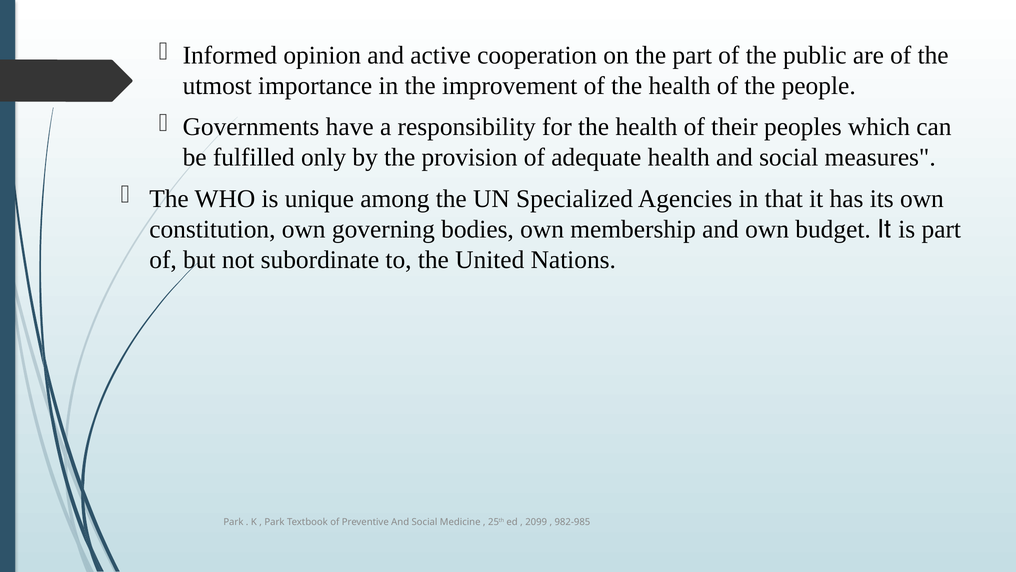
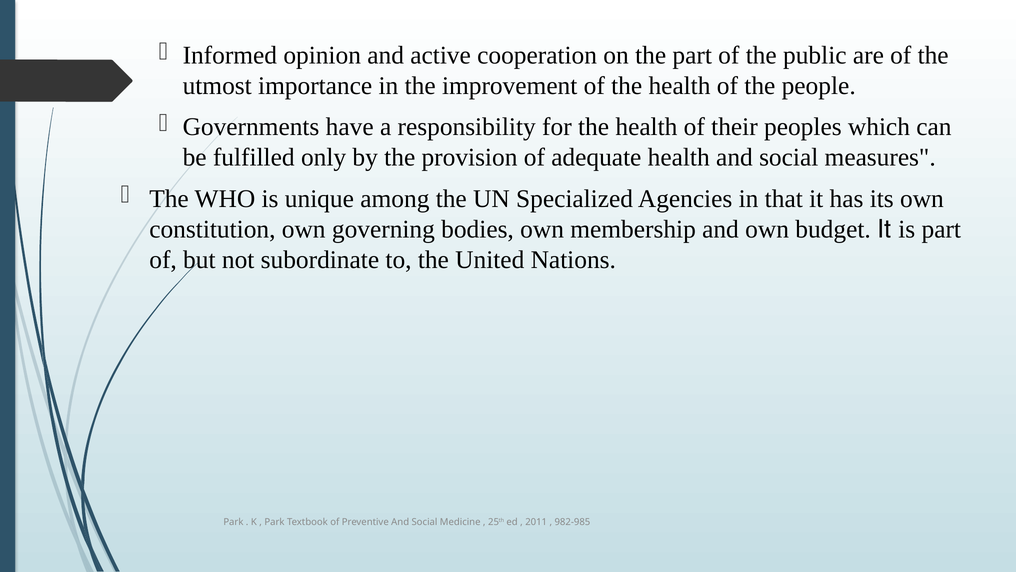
2099: 2099 -> 2011
